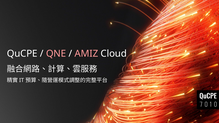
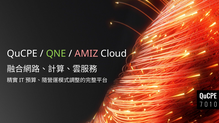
QNE colour: pink -> light green
